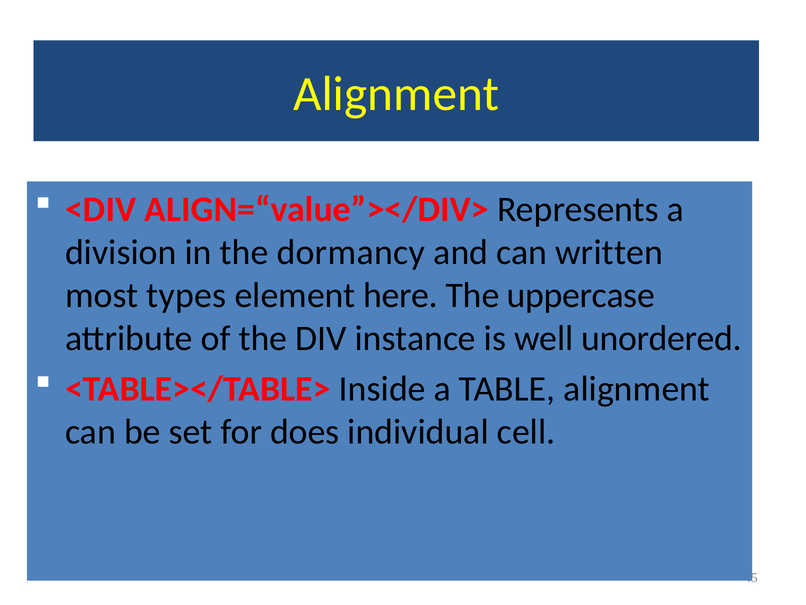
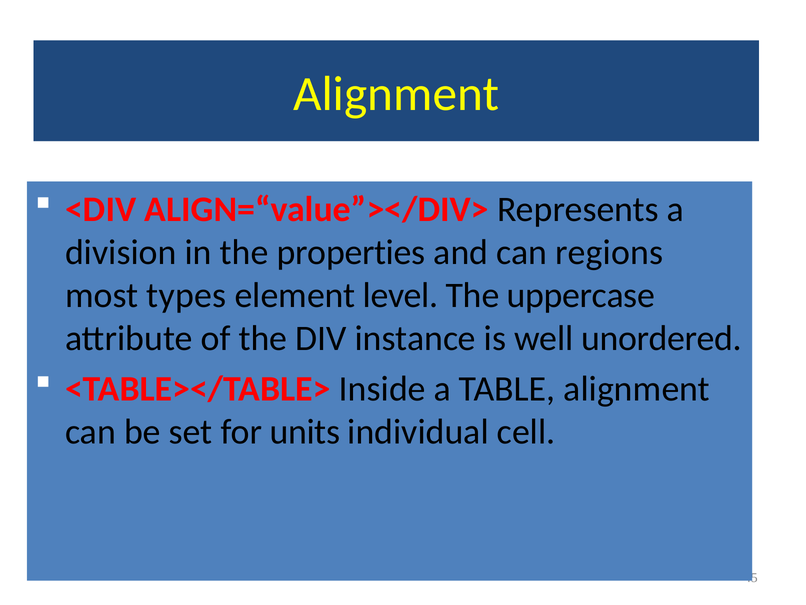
dormancy: dormancy -> properties
written: written -> regions
here: here -> level
does: does -> units
